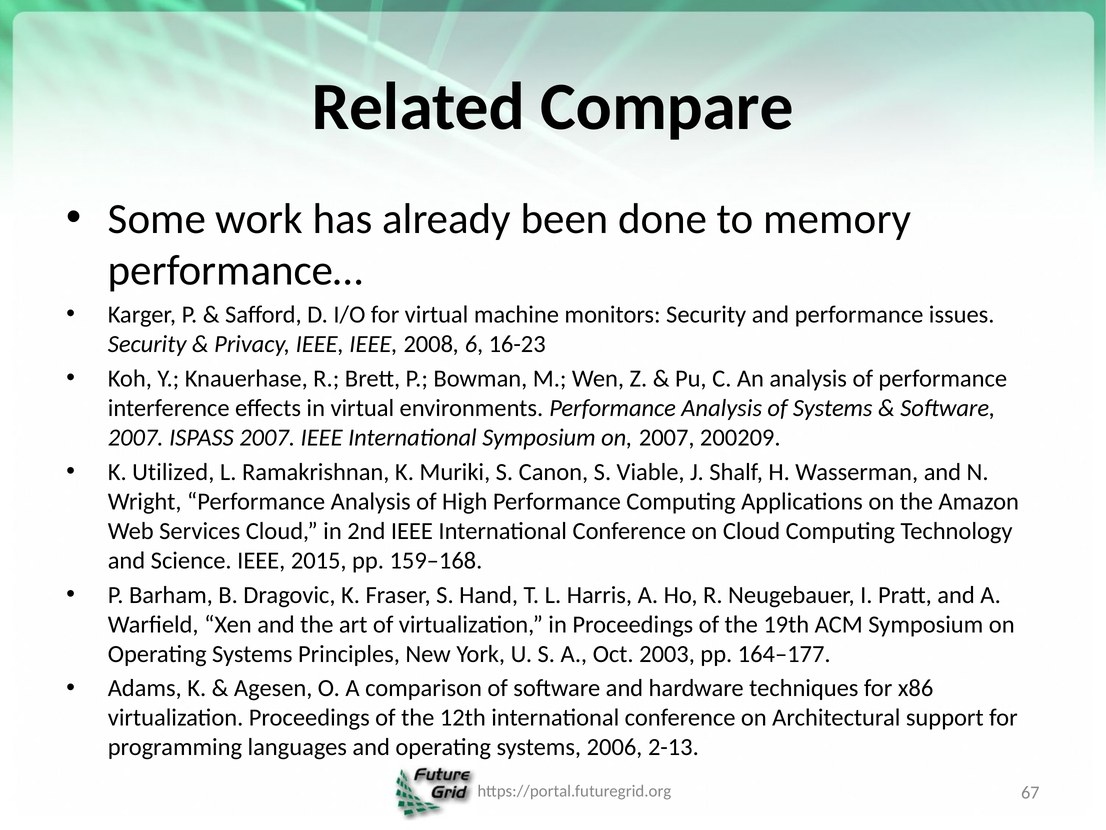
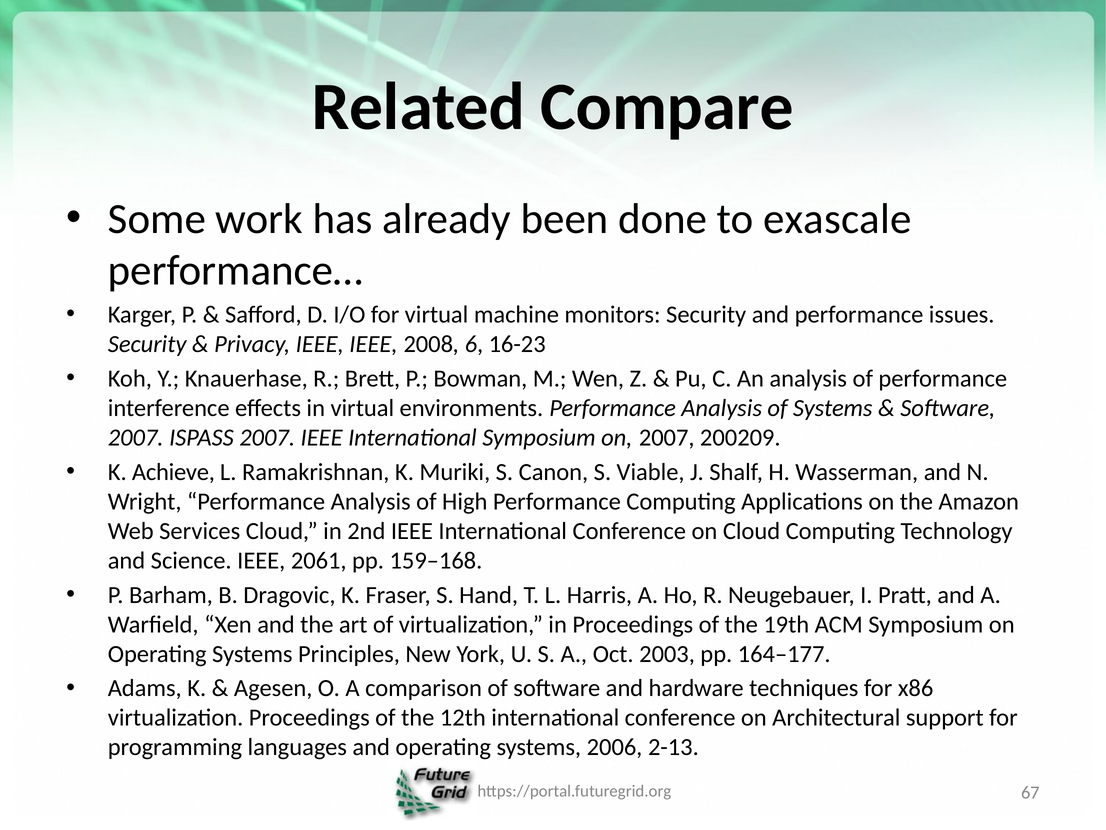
memory: memory -> exascale
Utilized: Utilized -> Achieve
2015: 2015 -> 2061
